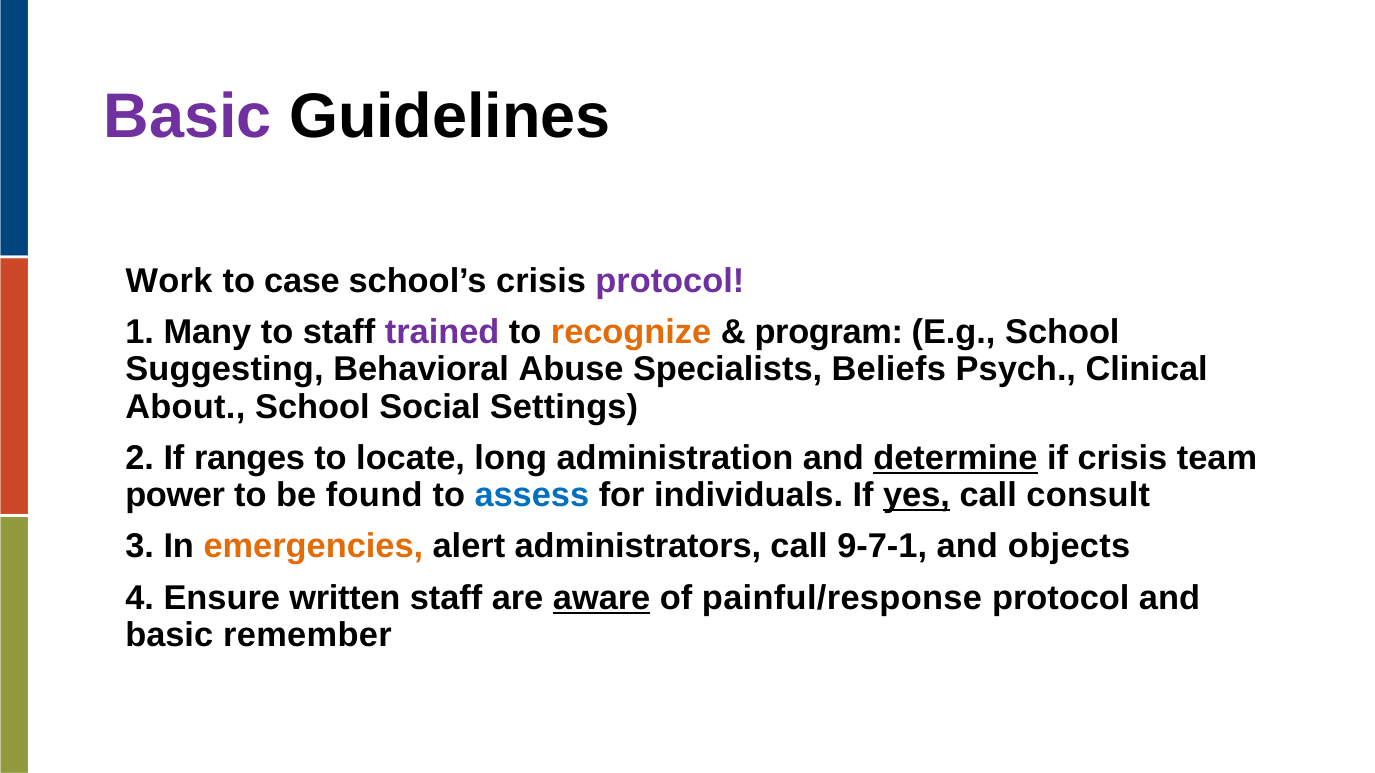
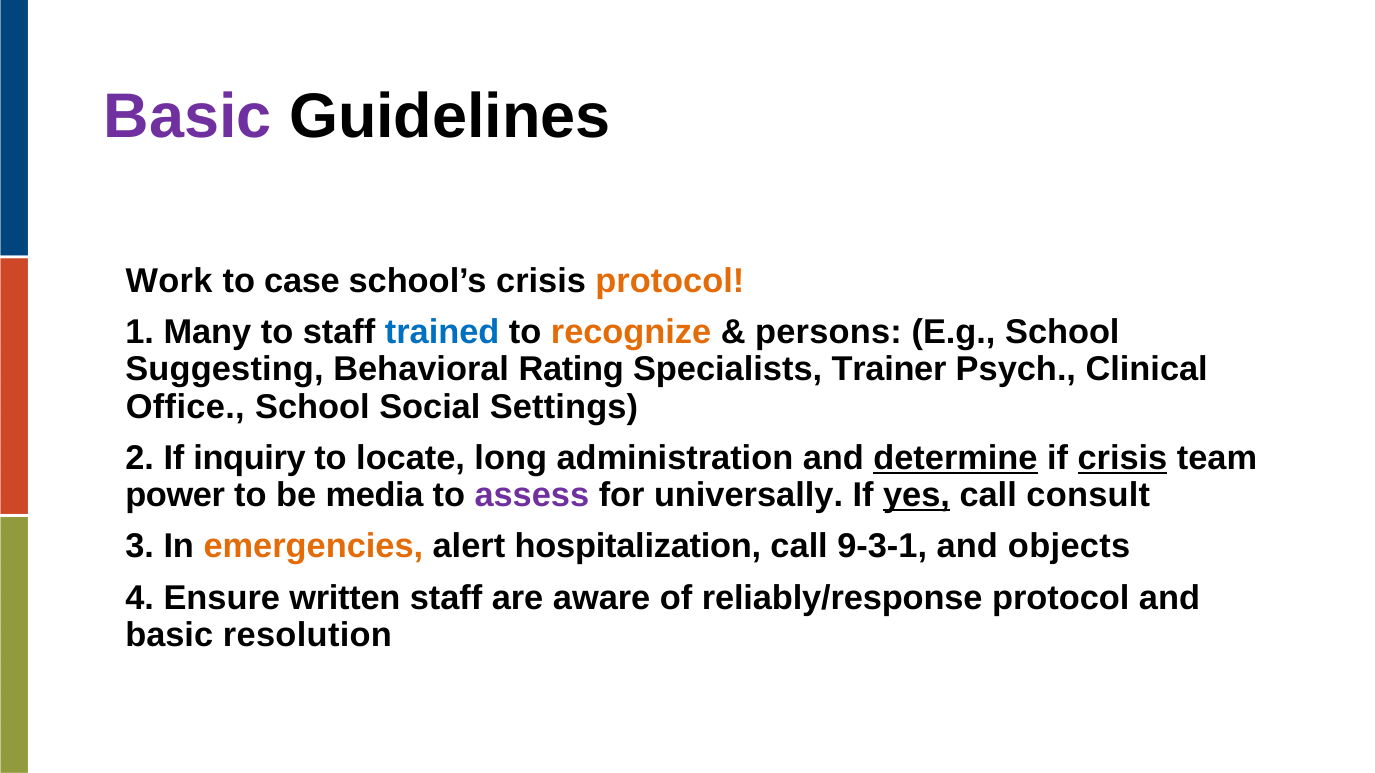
protocol at (670, 281) colour: purple -> orange
trained colour: purple -> blue
program: program -> persons
Abuse: Abuse -> Rating
Beliefs: Beliefs -> Trainer
About: About -> Office
ranges: ranges -> inquiry
crisis at (1122, 458) underline: none -> present
found: found -> media
assess colour: blue -> purple
individuals: individuals -> universally
administrators: administrators -> hospitalization
9-7-1: 9-7-1 -> 9-3-1
aware underline: present -> none
painful/response: painful/response -> reliably/response
remember: remember -> resolution
